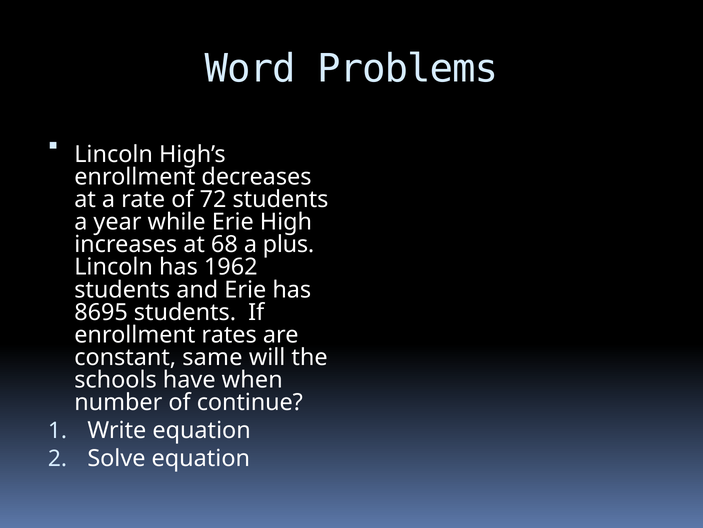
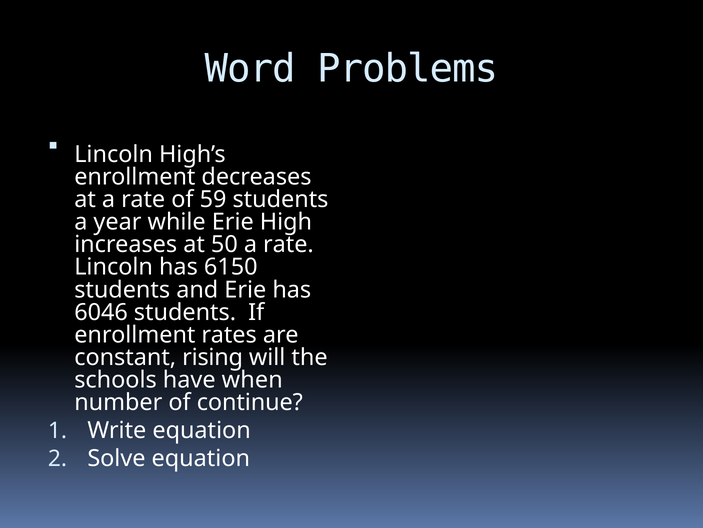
72: 72 -> 59
68: 68 -> 50
plus at (289, 244): plus -> rate
1962: 1962 -> 6150
8695: 8695 -> 6046
same: same -> rising
